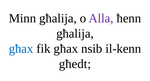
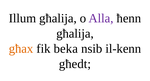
Minn: Minn -> Illum
għax at (21, 49) colour: blue -> orange
fik għax: għax -> beka
